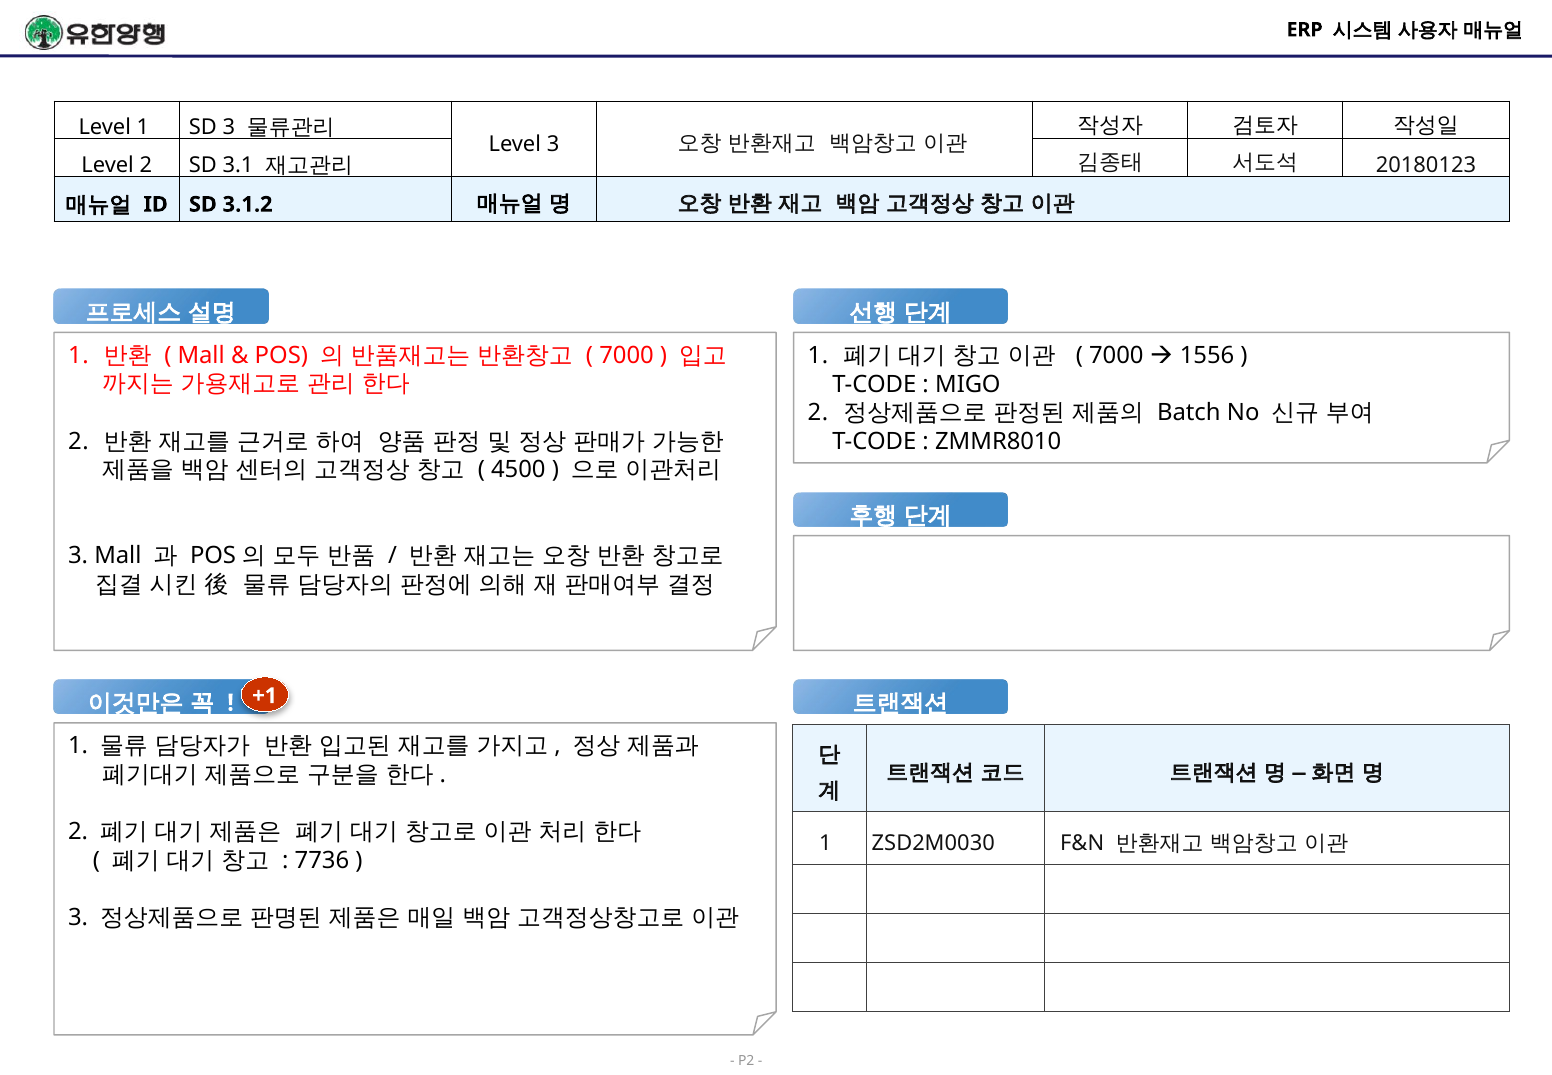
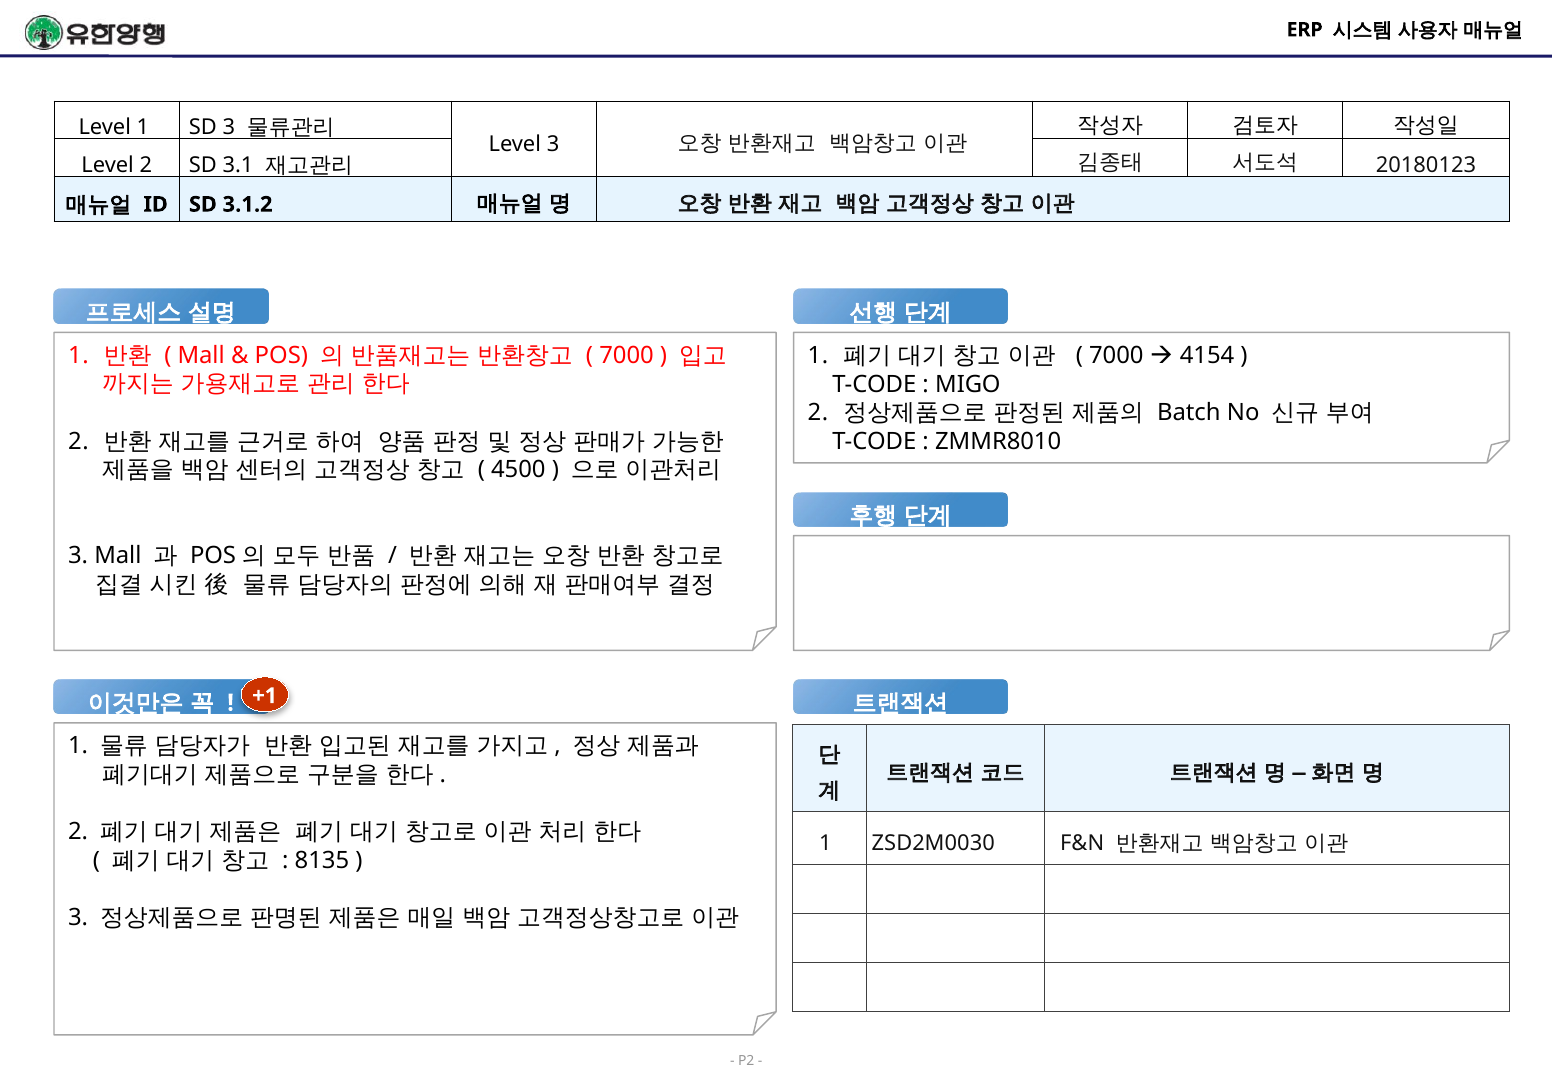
1556: 1556 -> 4154
7736: 7736 -> 8135
